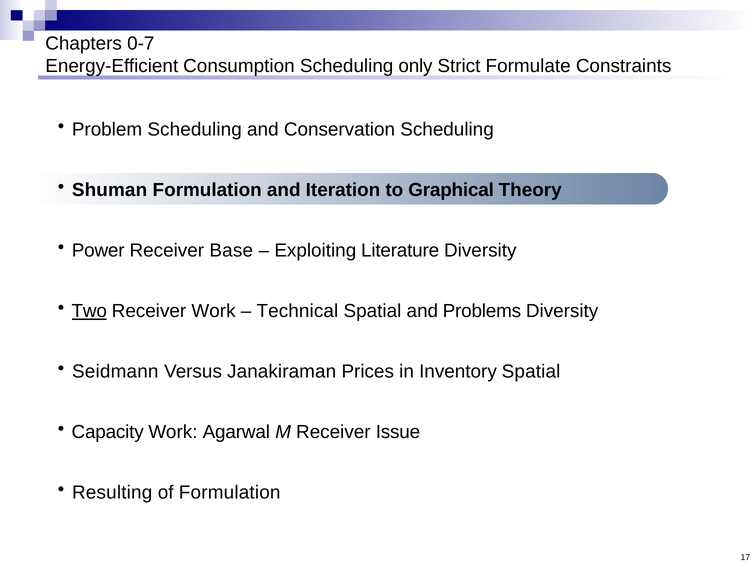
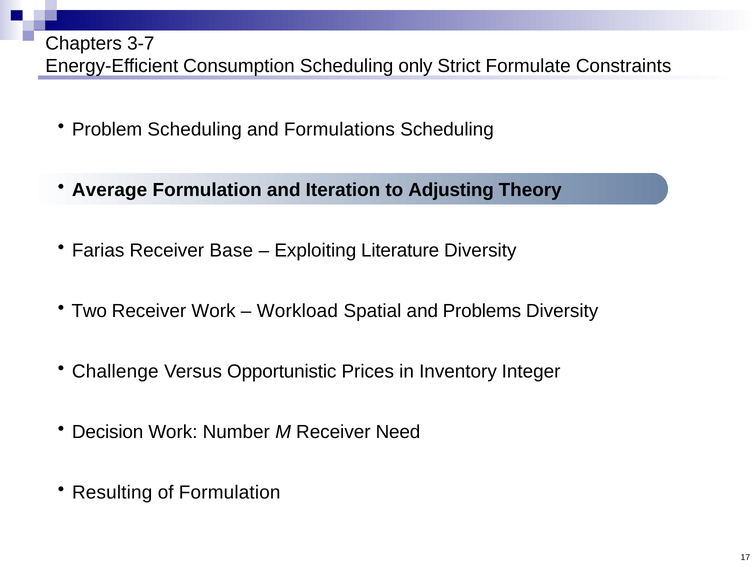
0-7: 0-7 -> 3-7
Conservation: Conservation -> Formulations
Shuman: Shuman -> Average
Graphical: Graphical -> Adjusting
Power: Power -> Farias
Two underline: present -> none
Technical: Technical -> Workload
Seidmann: Seidmann -> Challenge
Janakiraman: Janakiraman -> Opportunistic
Inventory Spatial: Spatial -> Integer
Capacity: Capacity -> Decision
Agarwal: Agarwal -> Number
Issue: Issue -> Need
